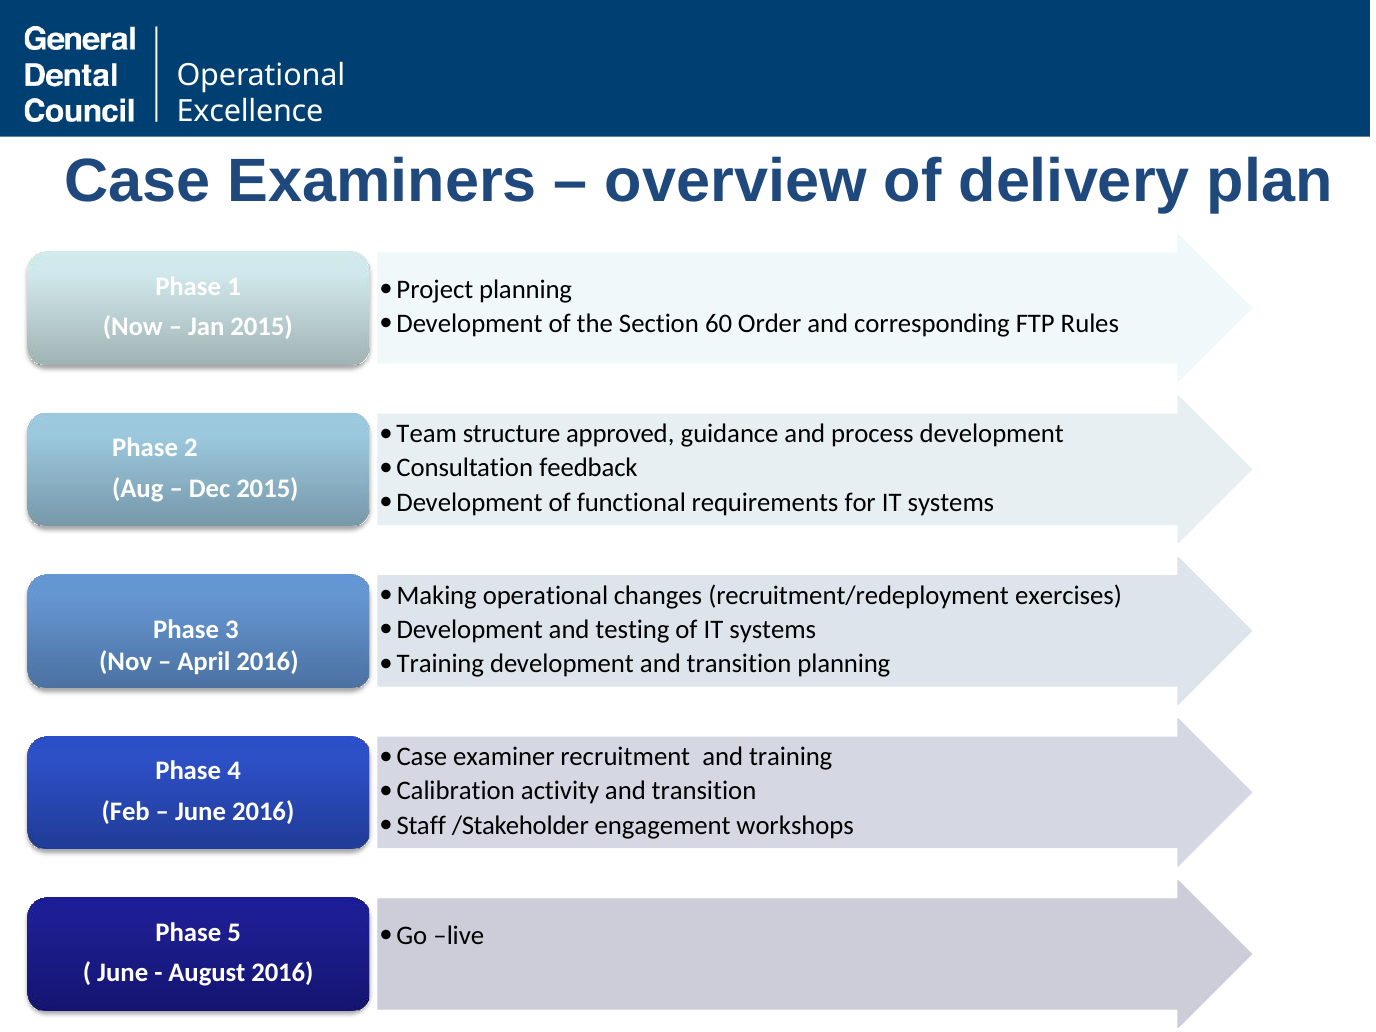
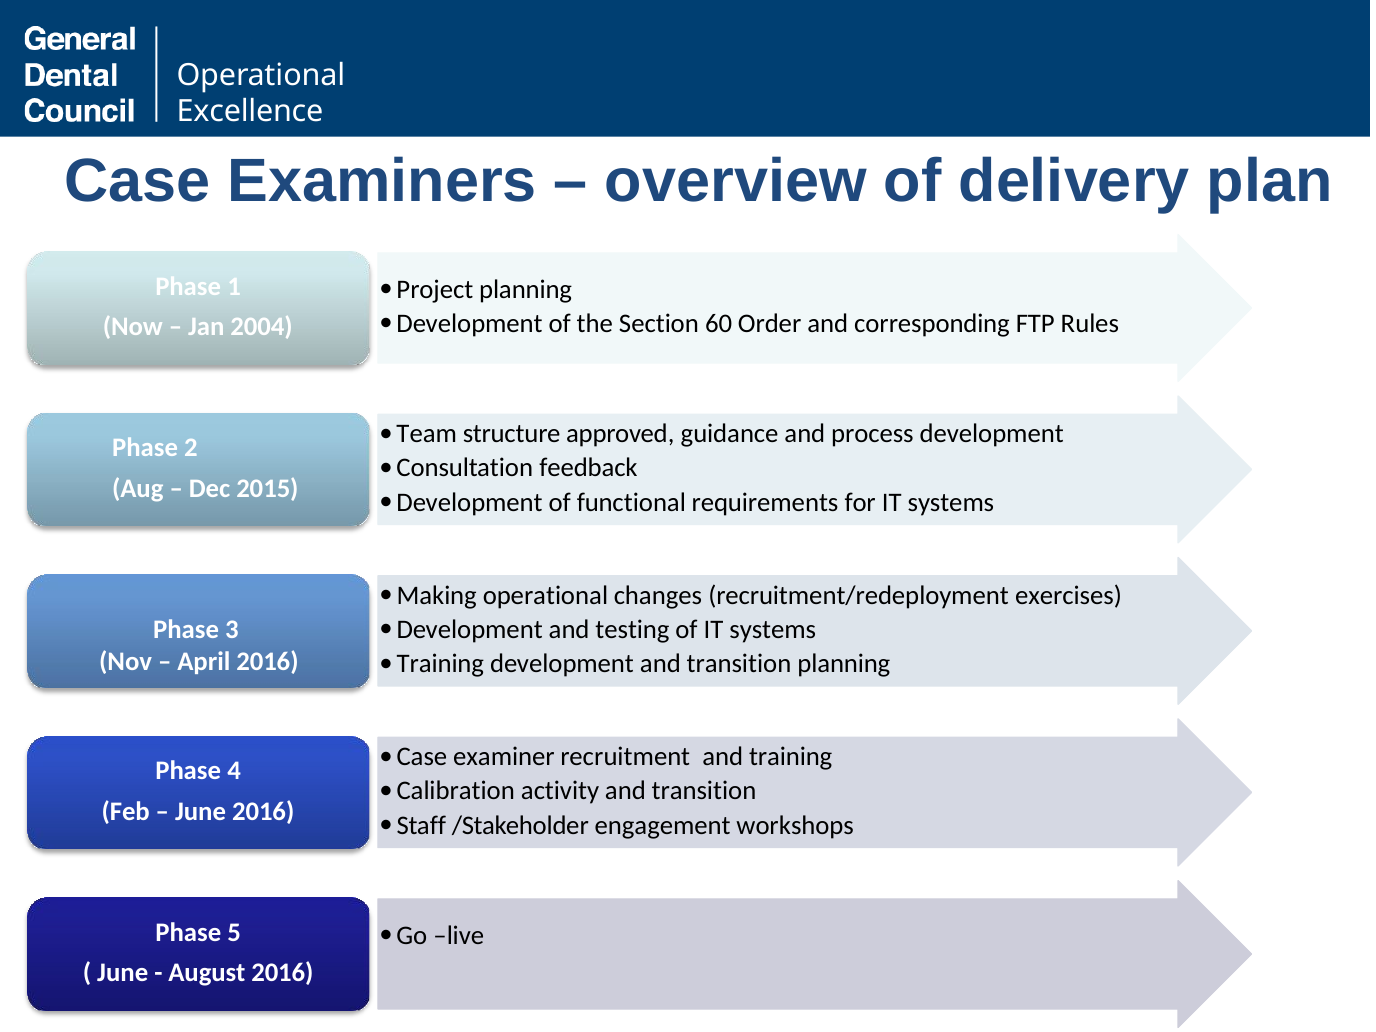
Jan 2015: 2015 -> 2004
